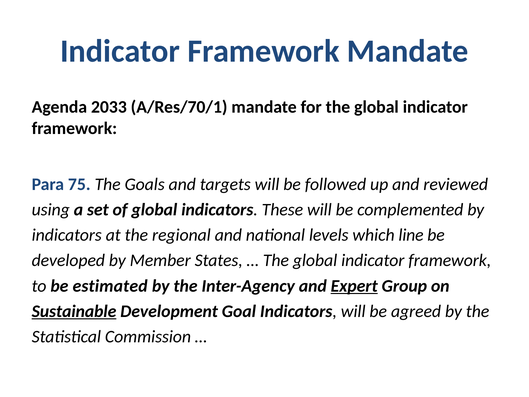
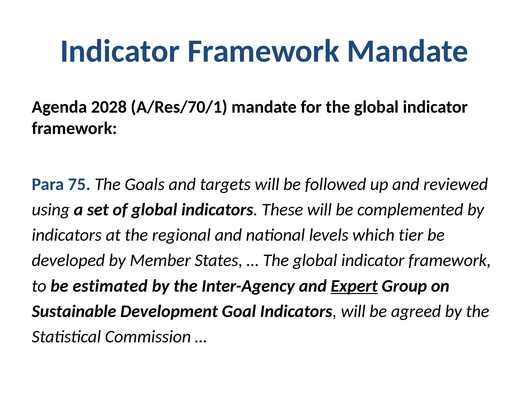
2033: 2033 -> 2028
line: line -> tier
Sustainable underline: present -> none
